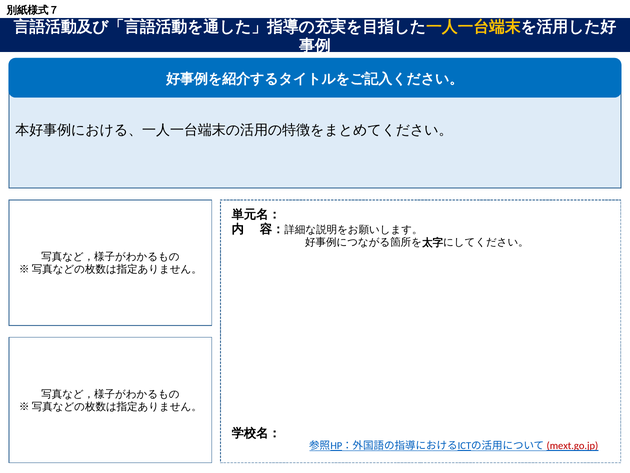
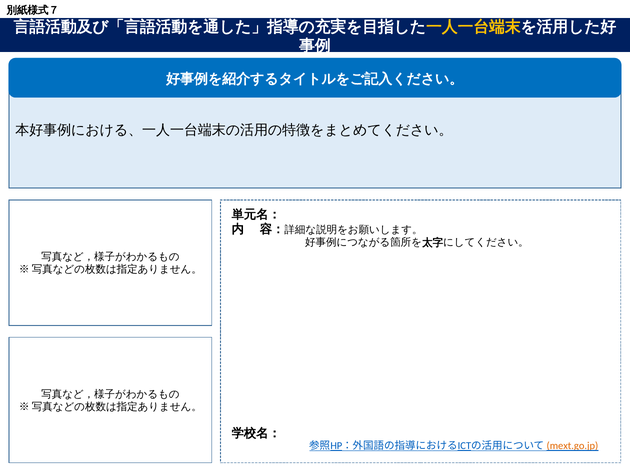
mext.go.jp colour: red -> orange
